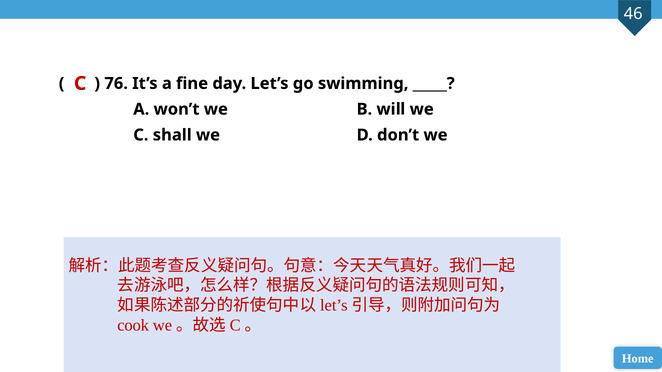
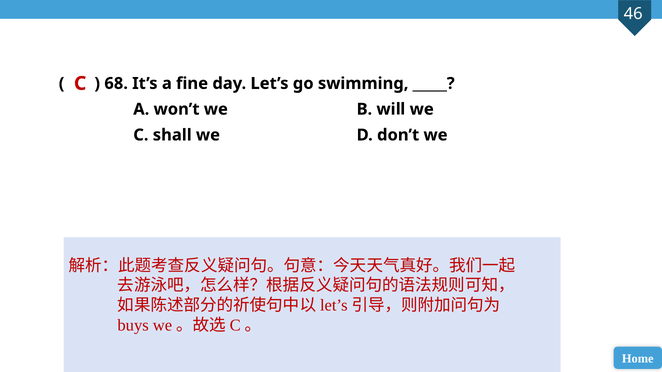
76: 76 -> 68
cook: cook -> buys
